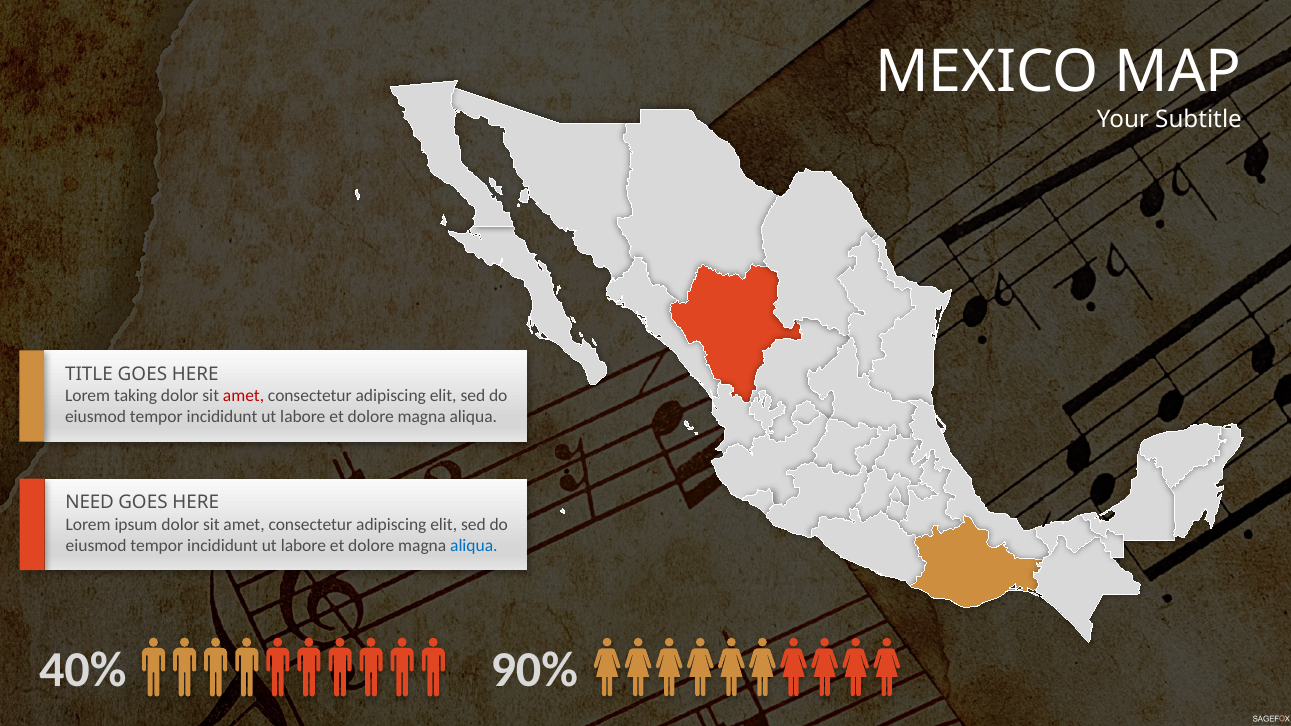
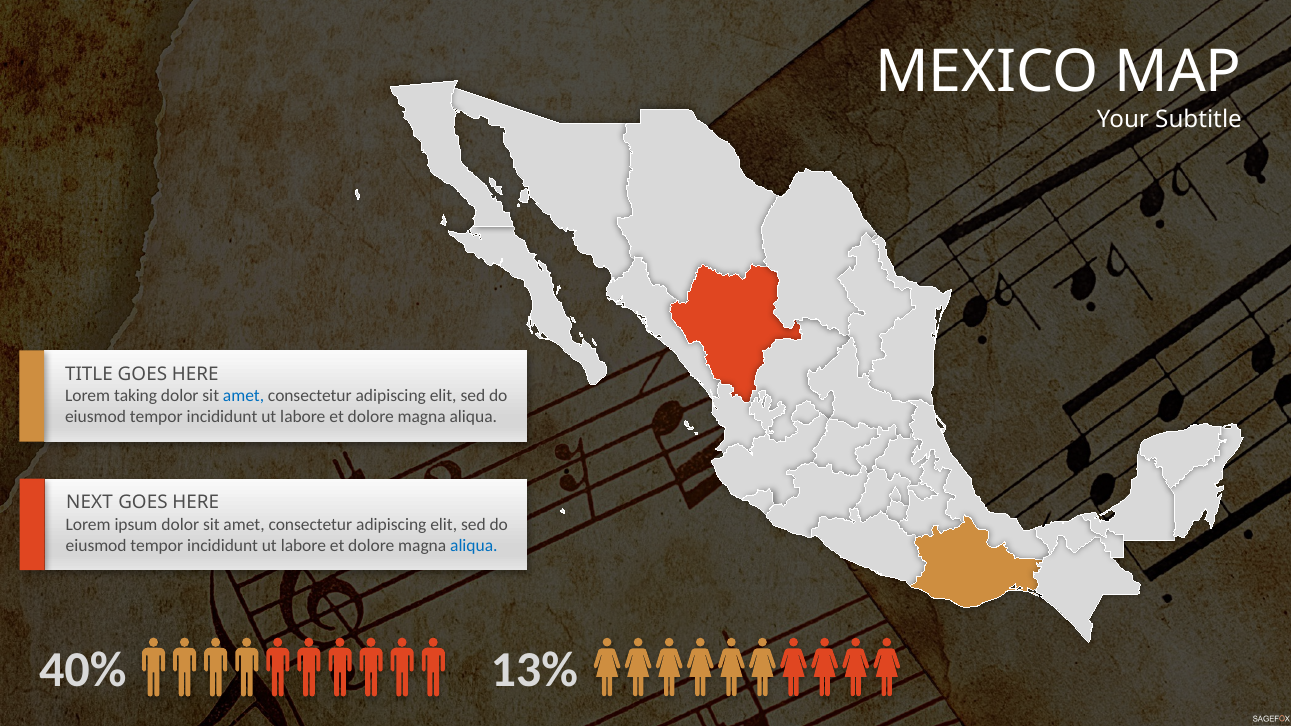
amet at (244, 396) colour: red -> blue
NEED: NEED -> NEXT
90%: 90% -> 13%
